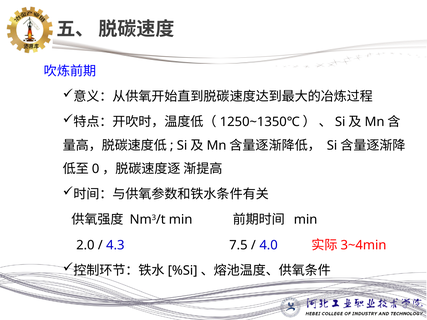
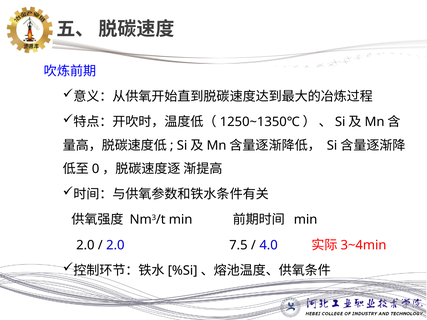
4.3 at (115, 245): 4.3 -> 2.0
